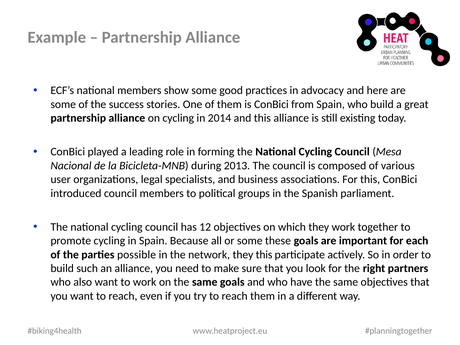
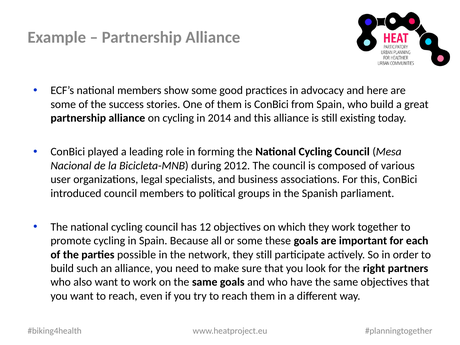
2013: 2013 -> 2012
they this: this -> still
